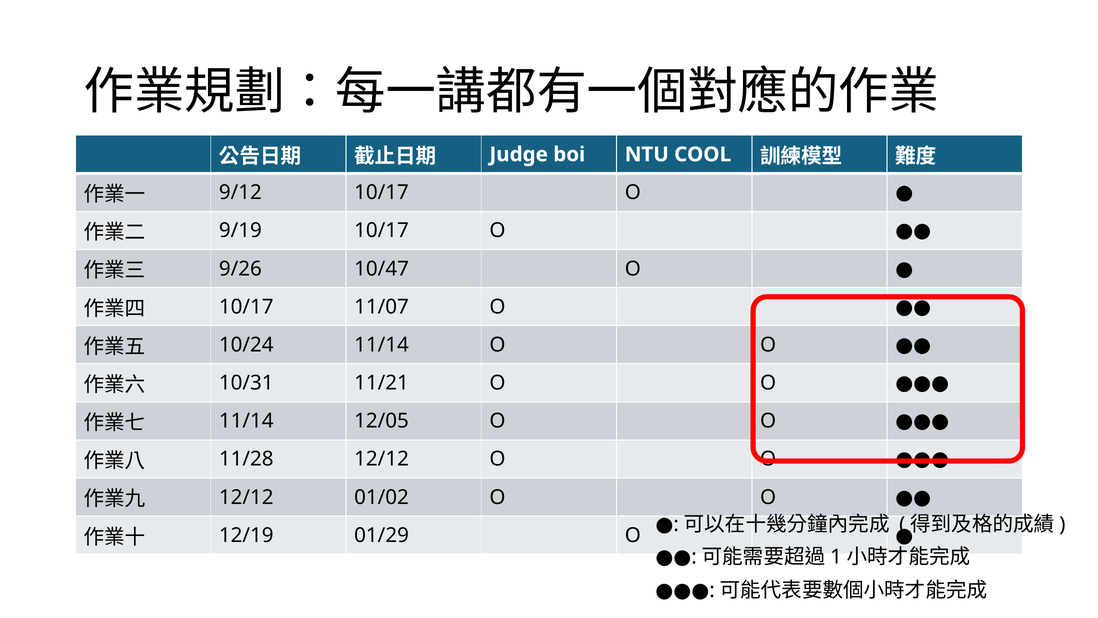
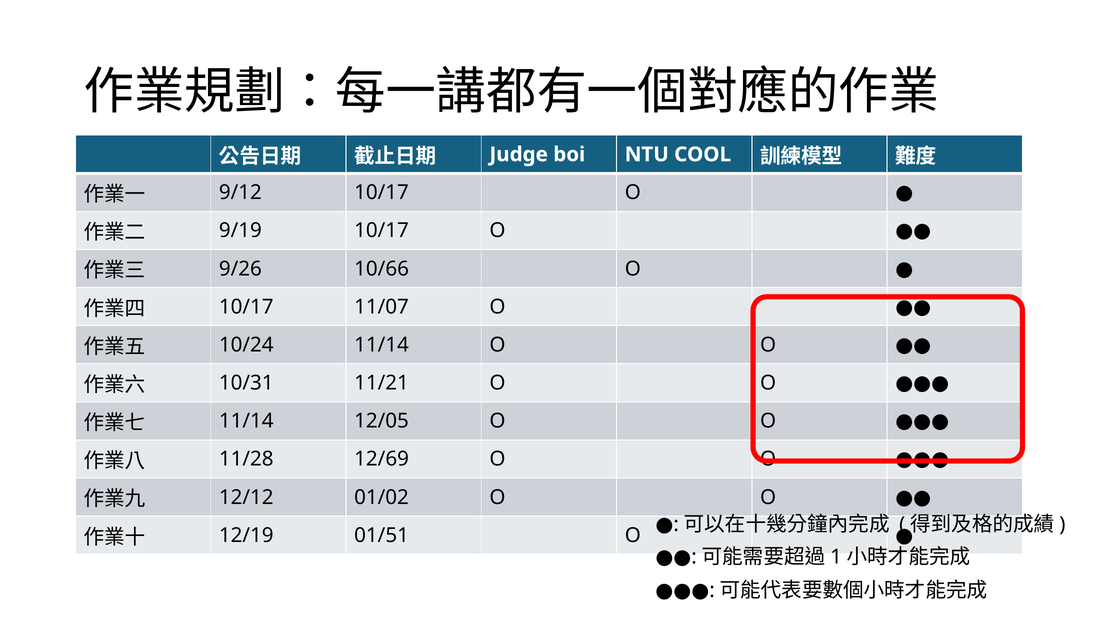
10/47: 10/47 -> 10/66
11/28 12/12: 12/12 -> 12/69
01/29: 01/29 -> 01/51
